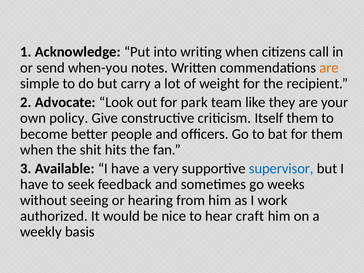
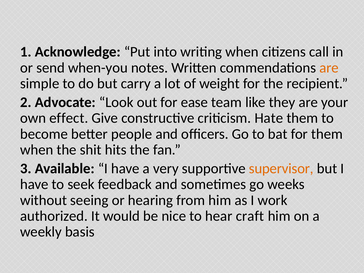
park: park -> ease
policy: policy -> effect
Itself: Itself -> Hate
supervisor colour: blue -> orange
